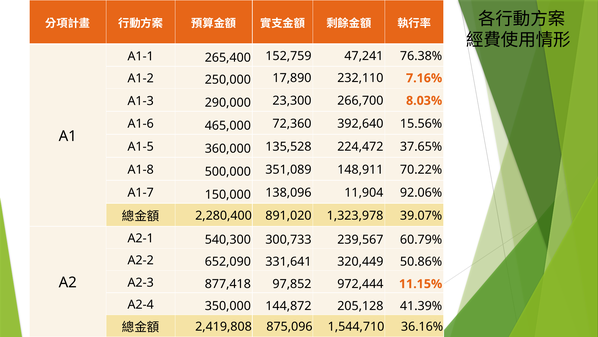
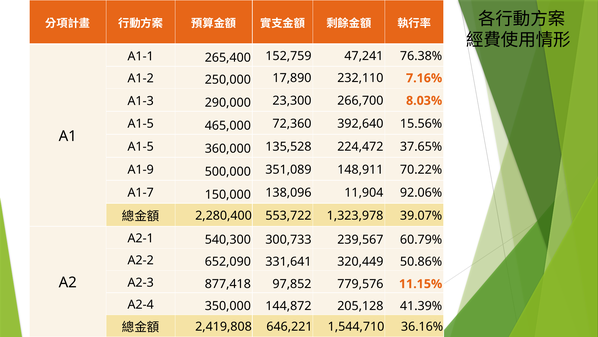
A1-6 at (141, 124): A1-6 -> A1-5
A1-8: A1-8 -> A1-9
891,020: 891,020 -> 553,722
972,444: 972,444 -> 779,576
875,096: 875,096 -> 646,221
